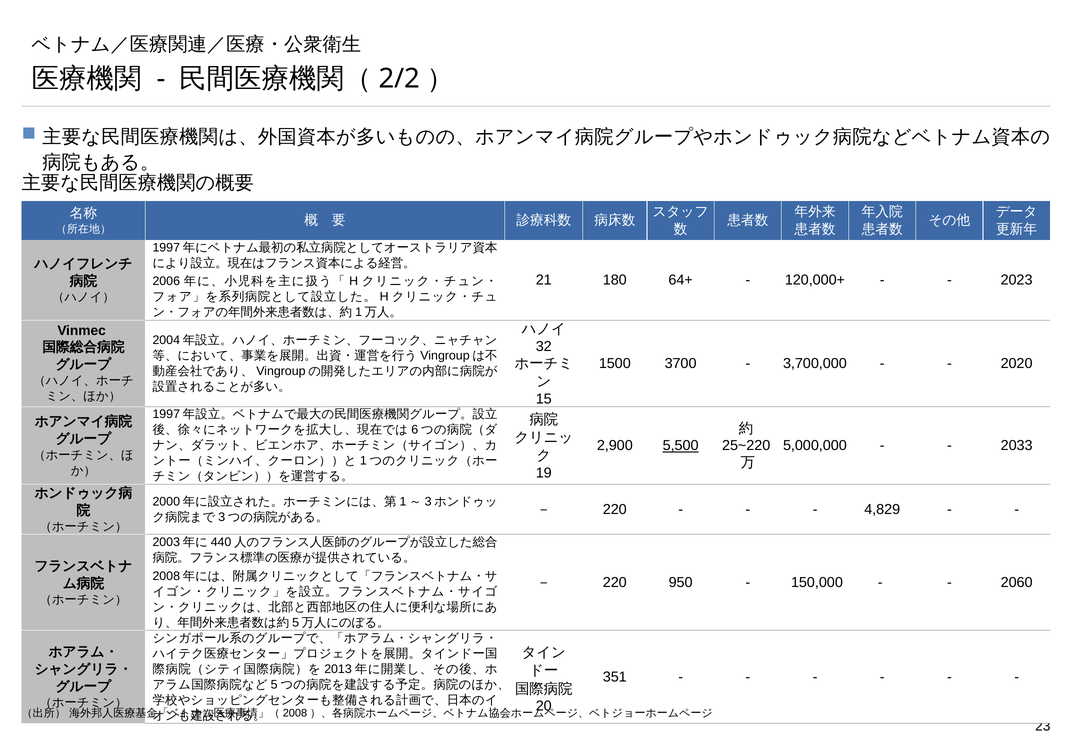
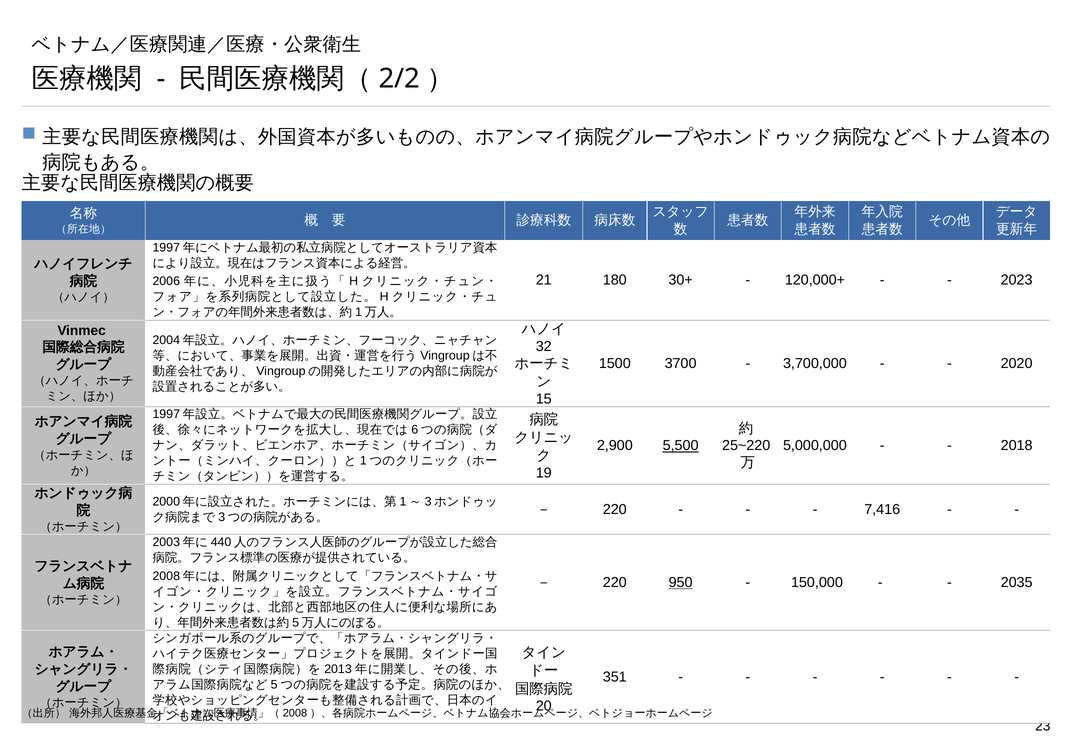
64+: 64+ -> 30+
2033: 2033 -> 2018
4,829: 4,829 -> 7,416
950 underline: none -> present
2060: 2060 -> 2035
